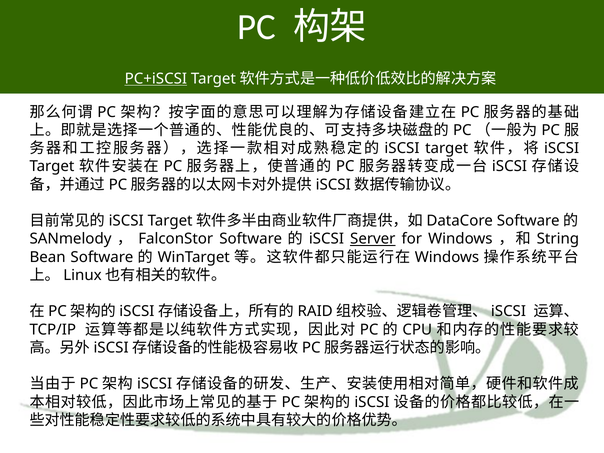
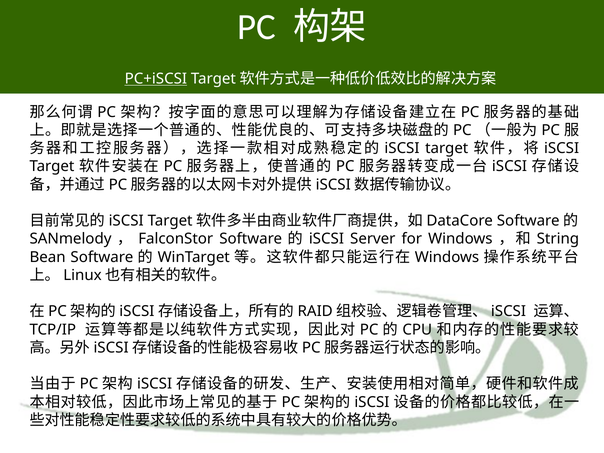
Server underline: present -> none
